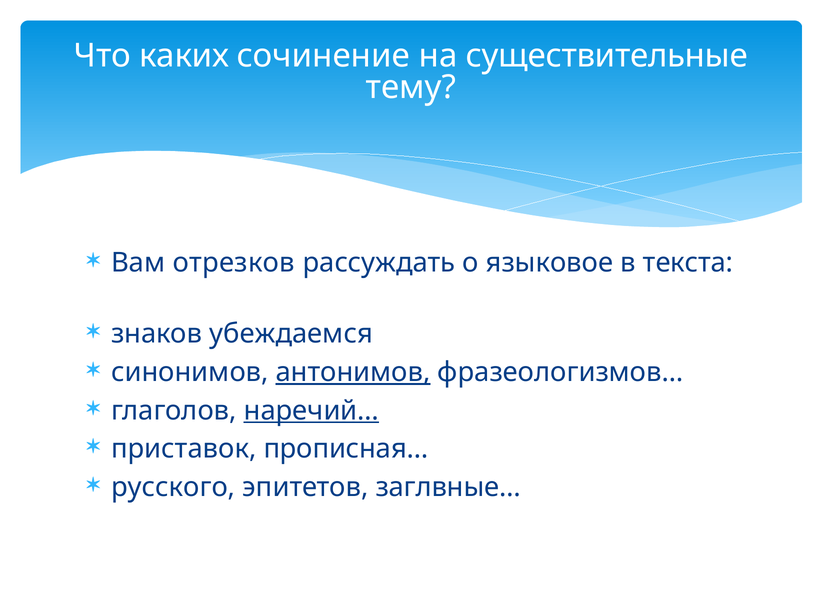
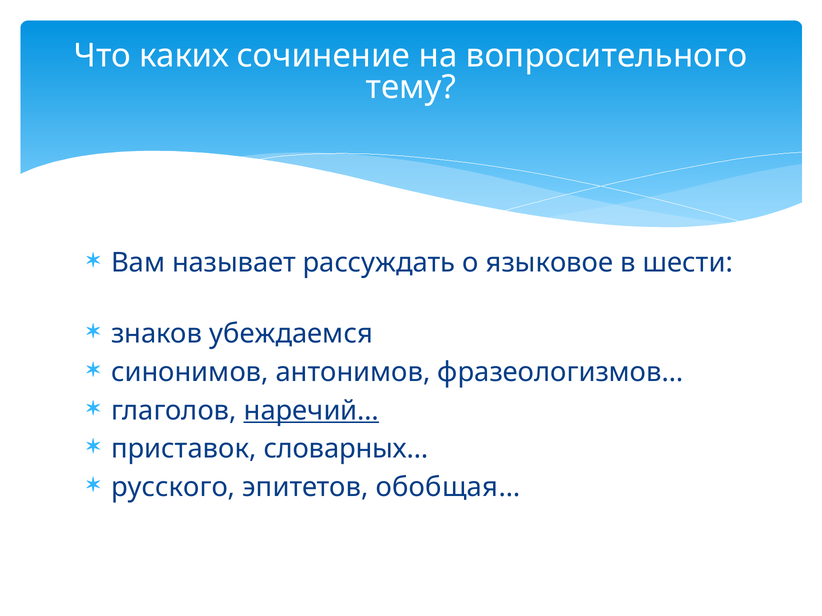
существительные: существительные -> вопросительного
отрезков: отрезков -> называет
текста: текста -> шести
антонимов underline: present -> none
прописная…: прописная… -> словарных…
заглвные…: заглвные… -> обобщая…
